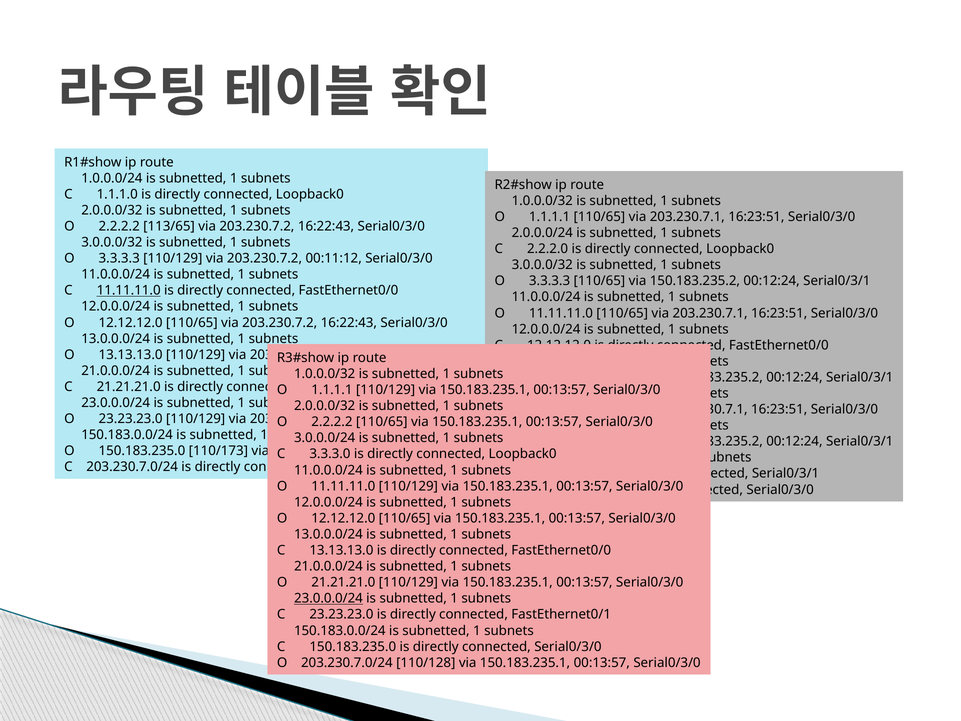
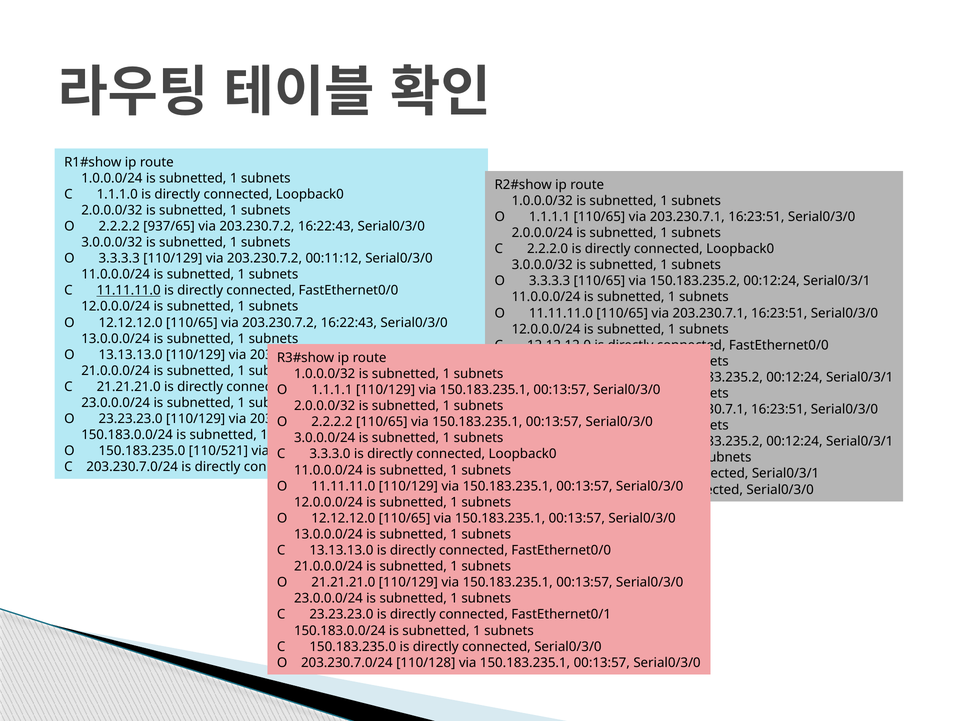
113/65: 113/65 -> 937/65
110/173: 110/173 -> 110/521
23.0.0.0/24 at (328, 598) underline: present -> none
